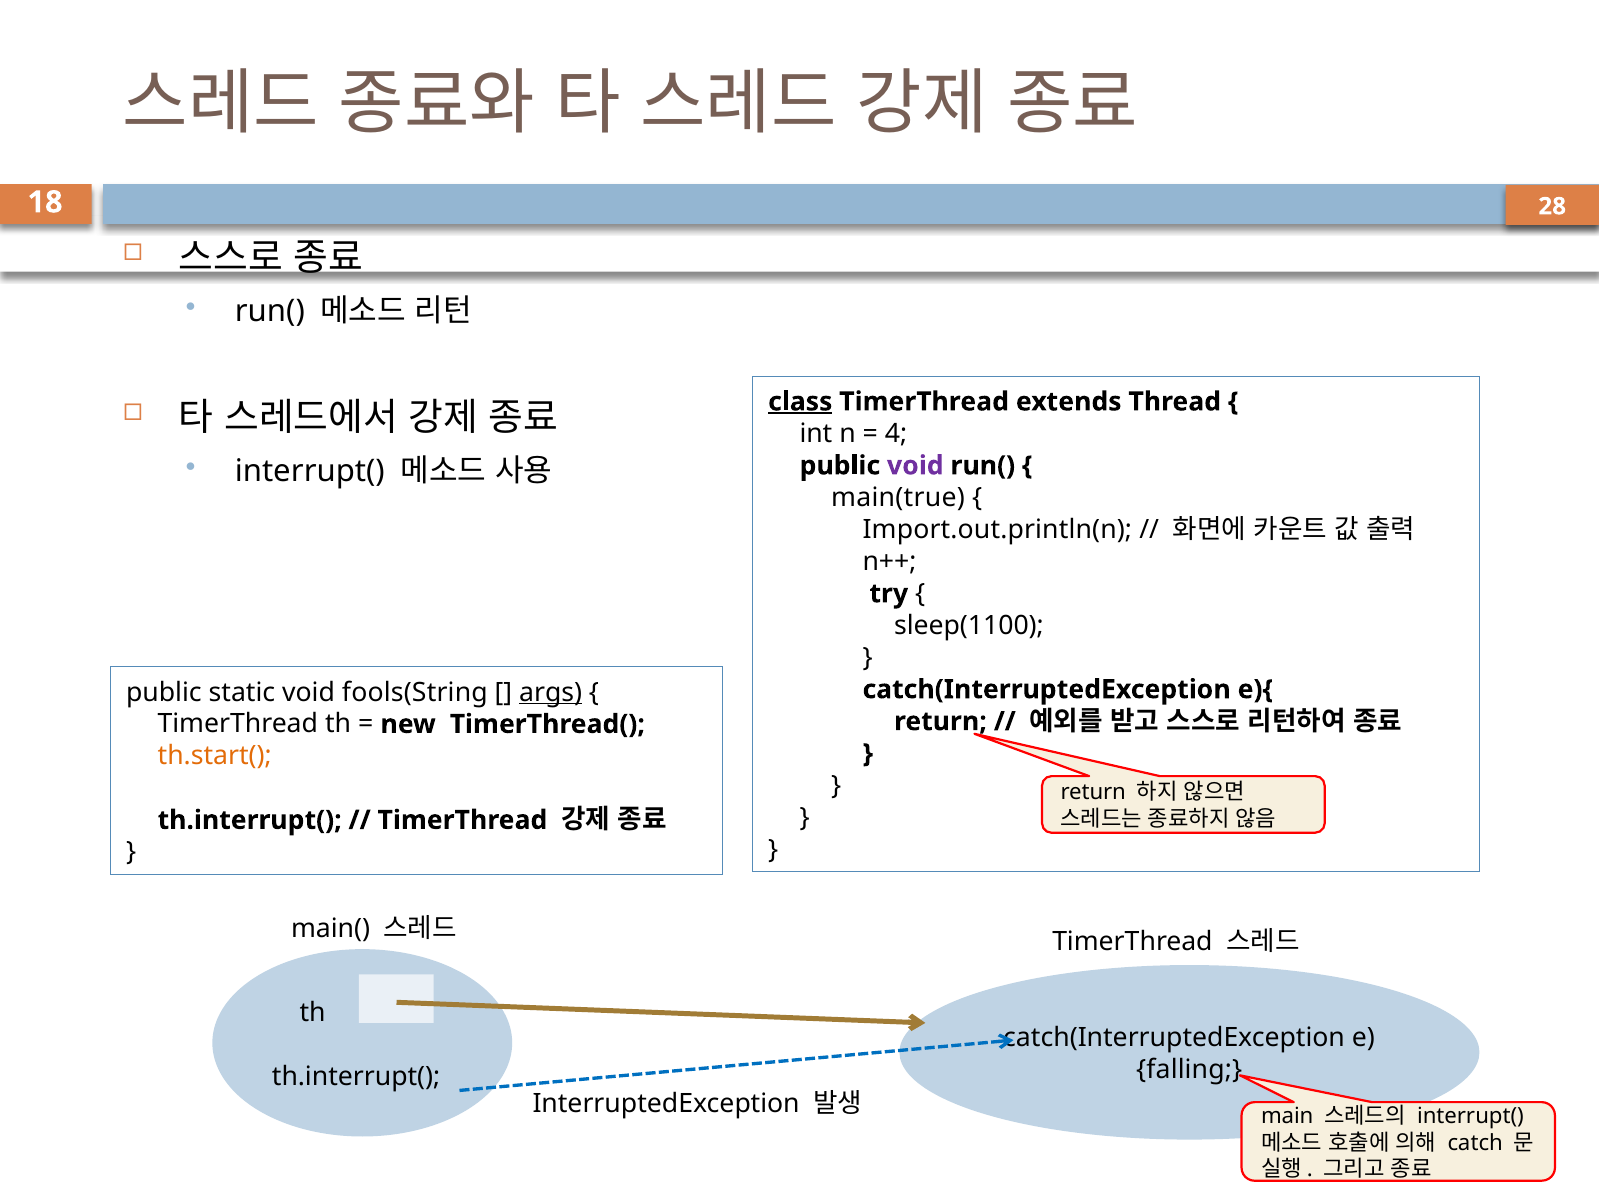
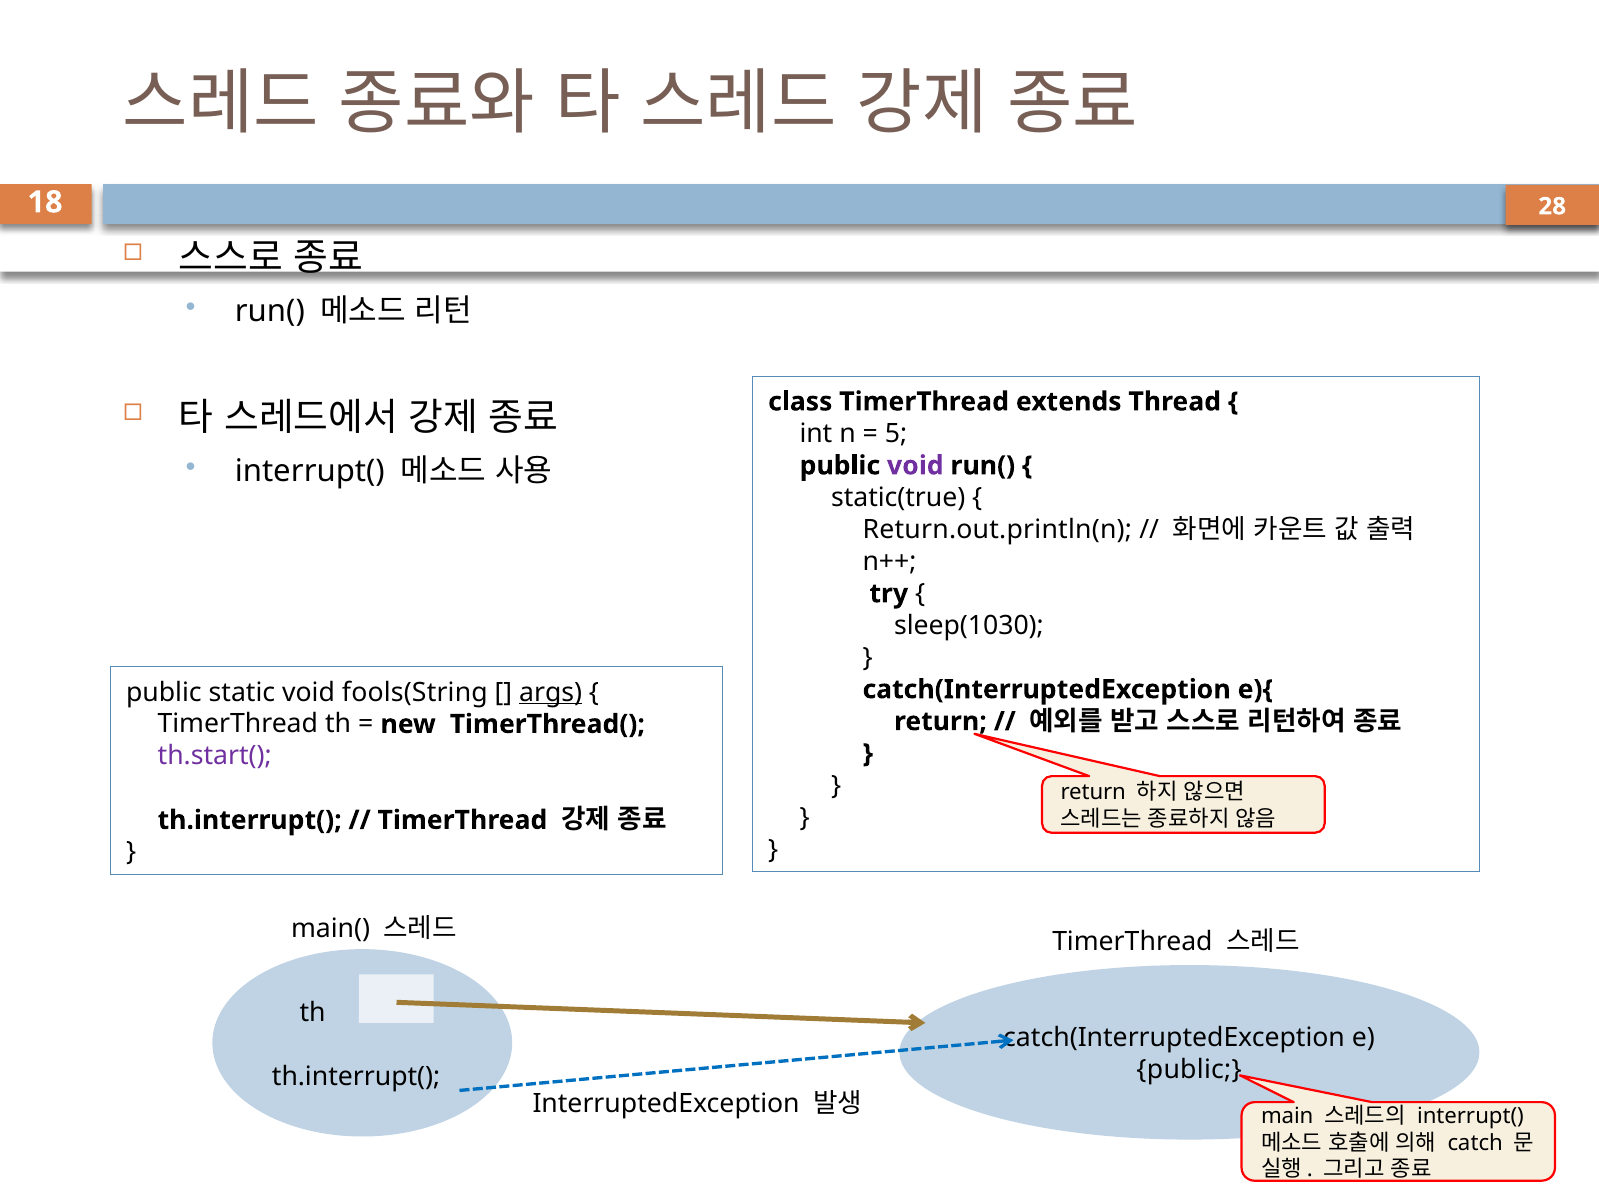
class underline: present -> none
4: 4 -> 5
main(true: main(true -> static(true
Import.out.println(n: Import.out.println(n -> Return.out.println(n
sleep(1100: sleep(1100 -> sleep(1030
th.start( colour: orange -> purple
falling at (1189, 1070): falling -> public
